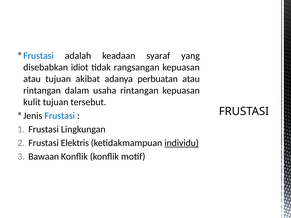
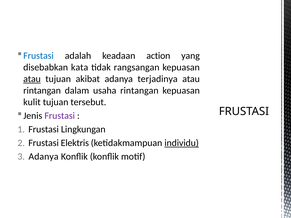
syaraf: syaraf -> action
idiot: idiot -> kata
atau at (32, 79) underline: none -> present
perbuatan: perbuatan -> terjadinya
Frustasi at (60, 116) colour: blue -> purple
Bawaan at (44, 157): Bawaan -> Adanya
